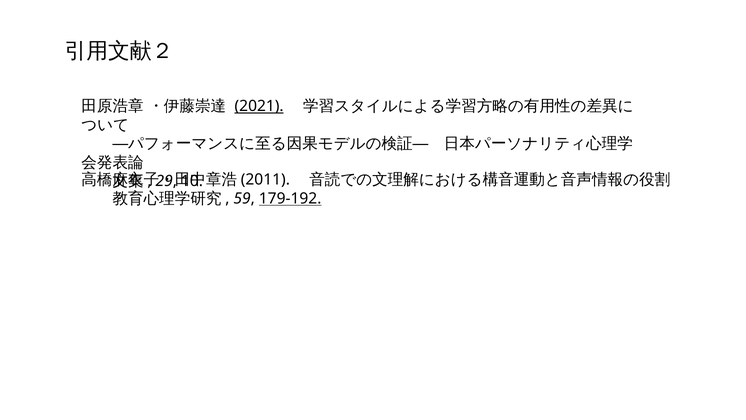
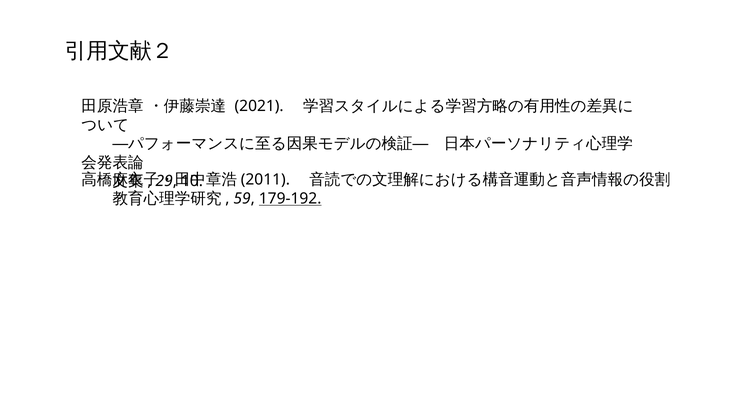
2021 underline: present -> none
